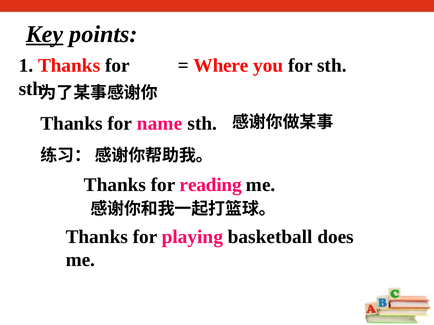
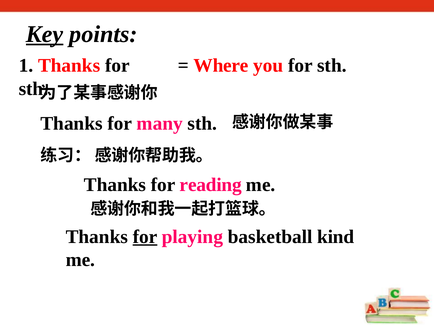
name: name -> many
for at (145, 237) underline: none -> present
does: does -> kind
